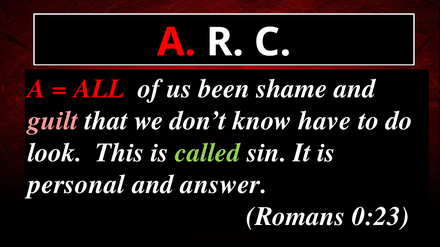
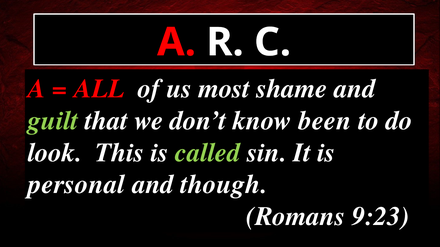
been: been -> most
guilt colour: pink -> light green
have: have -> been
answer: answer -> though
0:23: 0:23 -> 9:23
